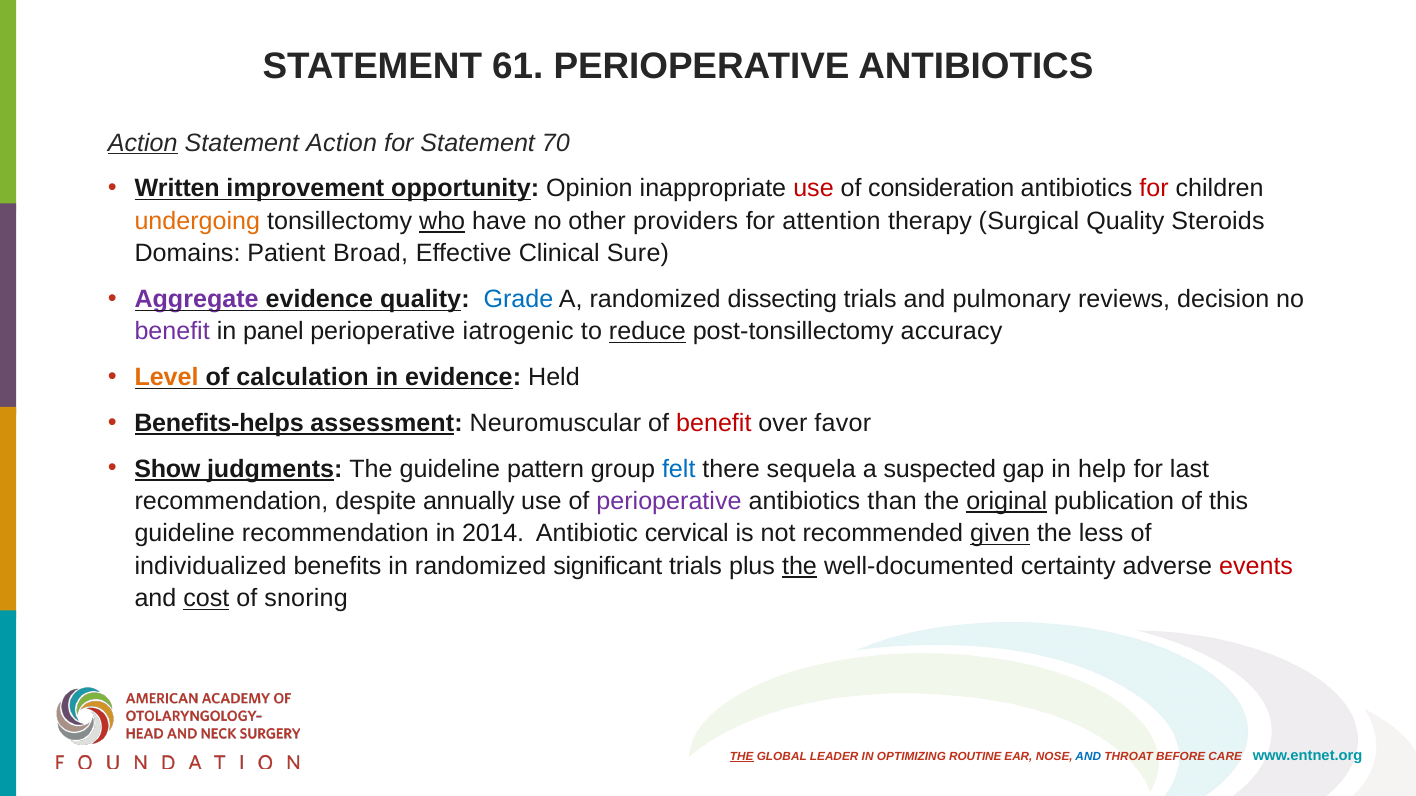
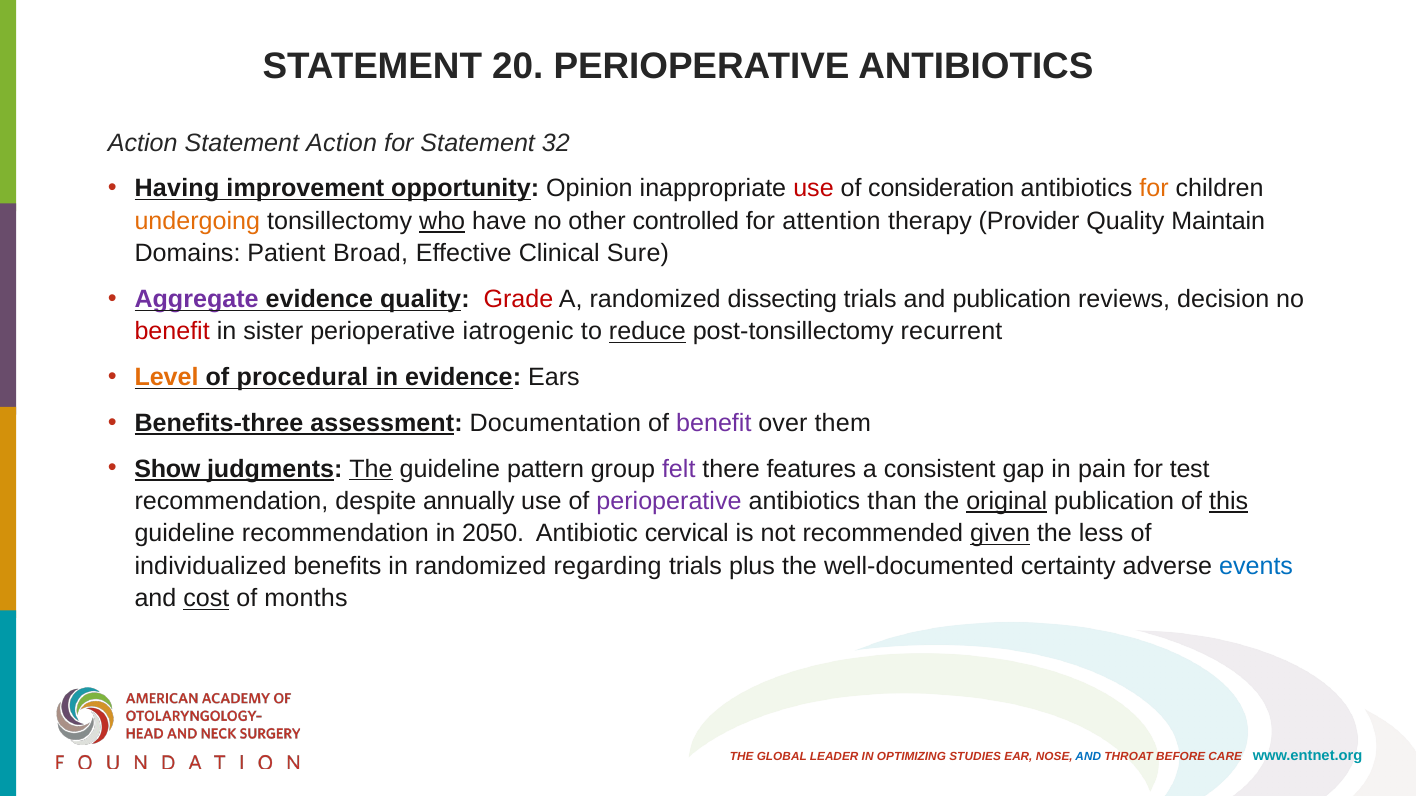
61: 61 -> 20
Action at (143, 143) underline: present -> none
70: 70 -> 32
Written: Written -> Having
for at (1154, 189) colour: red -> orange
providers: providers -> controlled
Surgical: Surgical -> Provider
Steroids: Steroids -> Maintain
Grade colour: blue -> red
and pulmonary: pulmonary -> publication
benefit at (172, 332) colour: purple -> red
panel: panel -> sister
accuracy: accuracy -> recurrent
calculation: calculation -> procedural
Held: Held -> Ears
Benefits-helps: Benefits-helps -> Benefits-three
Neuromuscular: Neuromuscular -> Documentation
benefit at (714, 423) colour: red -> purple
favor: favor -> them
The at (371, 469) underline: none -> present
felt colour: blue -> purple
sequela: sequela -> features
suspected: suspected -> consistent
help: help -> pain
last: last -> test
this underline: none -> present
2014: 2014 -> 2050
significant: significant -> regarding
the at (800, 567) underline: present -> none
events colour: red -> blue
snoring: snoring -> months
THE at (742, 757) underline: present -> none
ROUTINE: ROUTINE -> STUDIES
